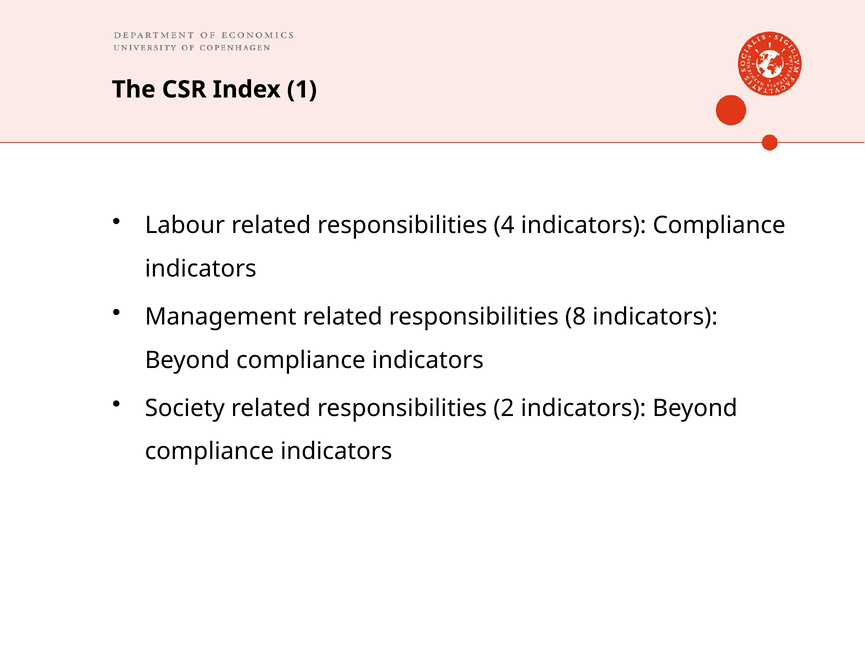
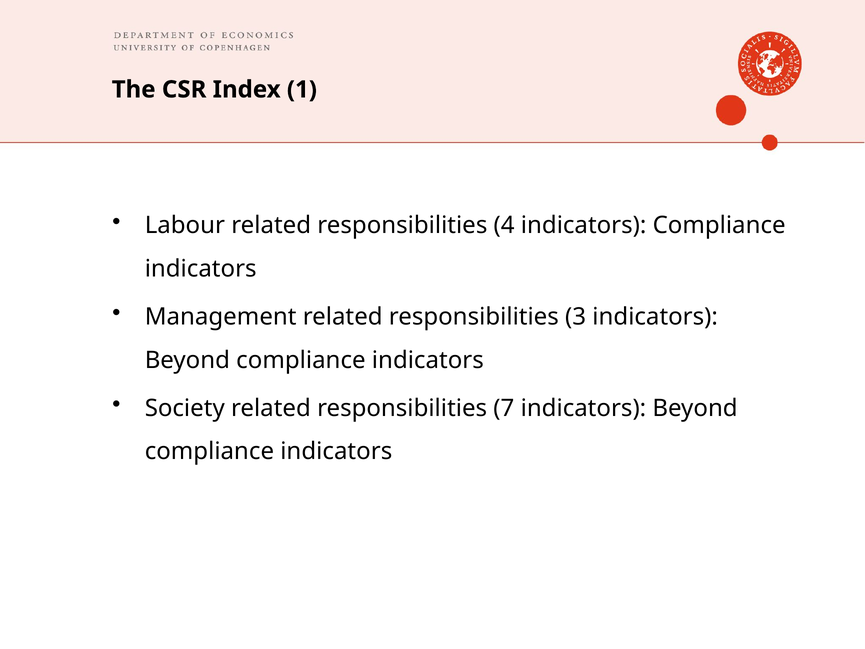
8: 8 -> 3
2: 2 -> 7
